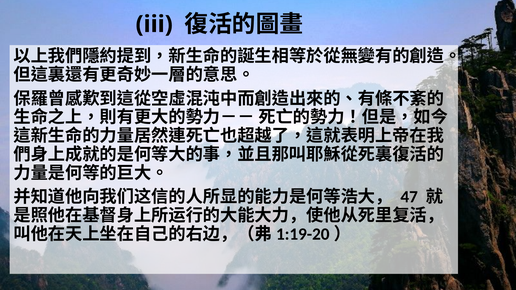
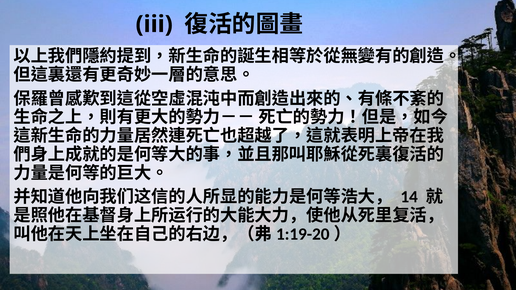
47: 47 -> 14
